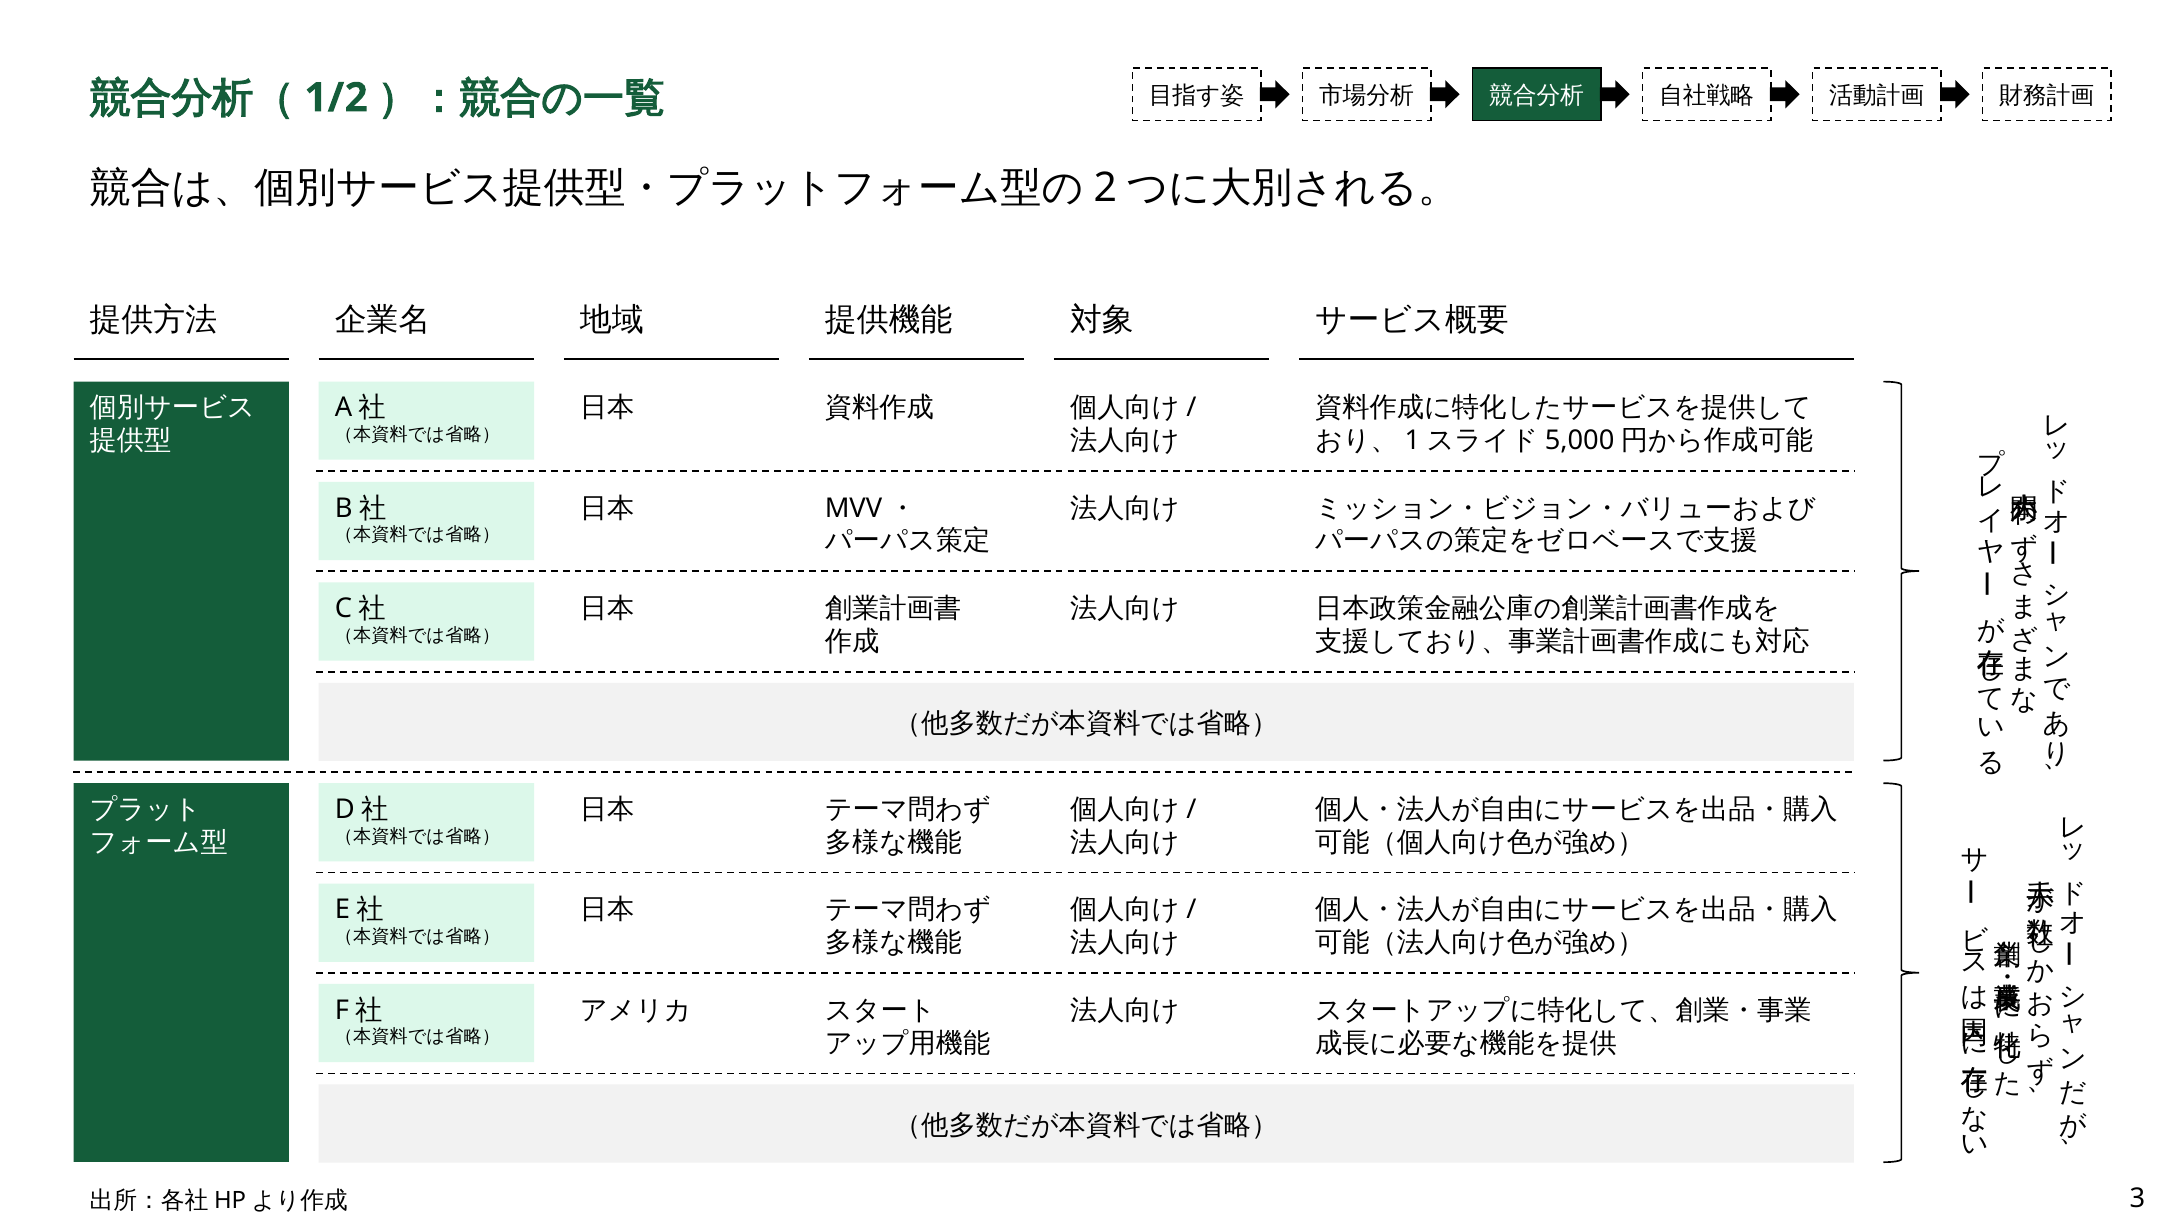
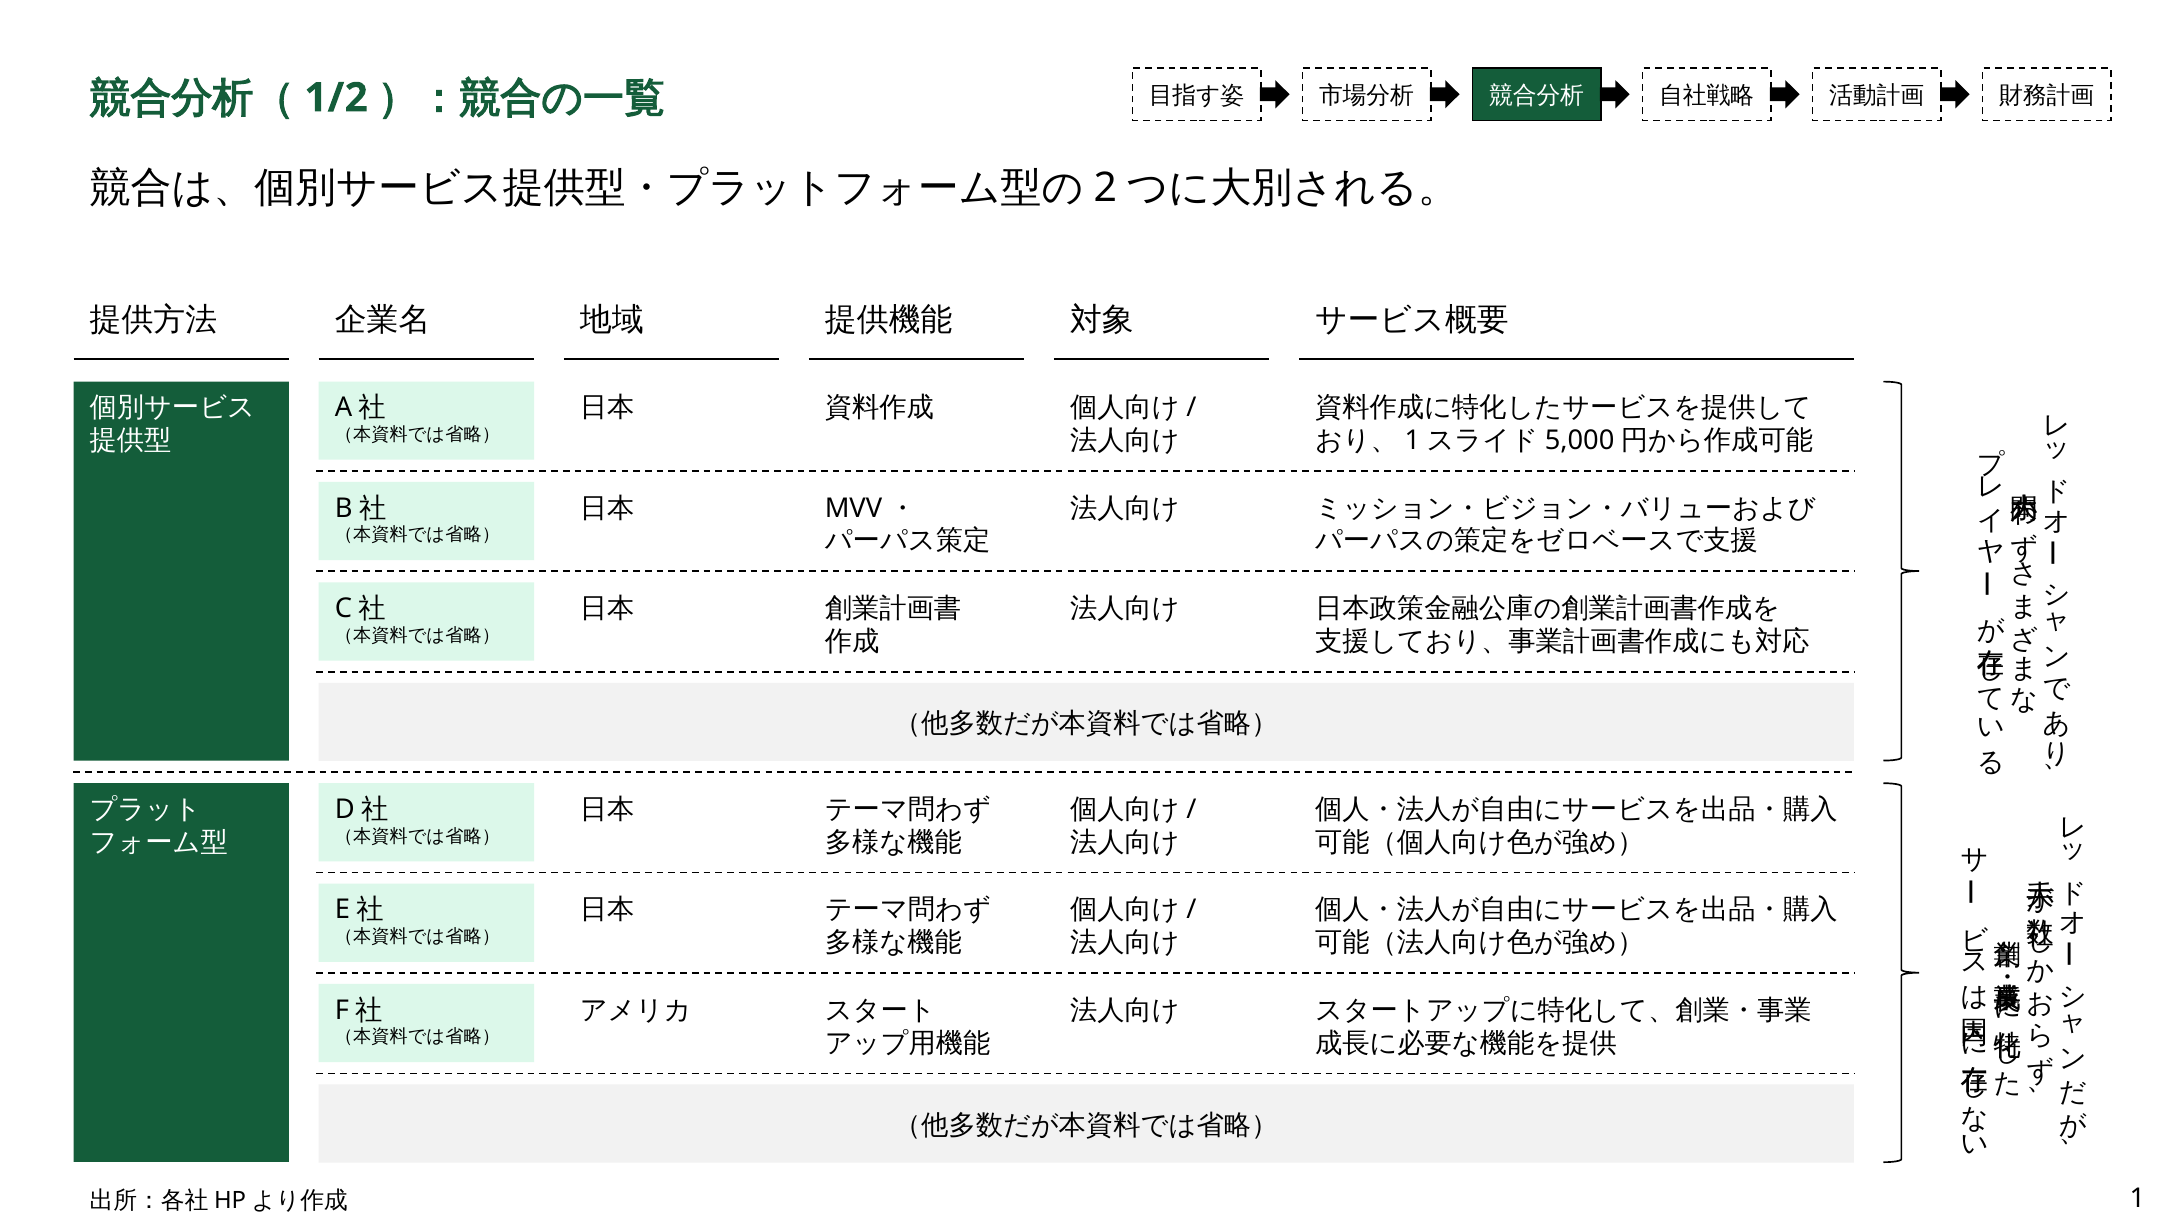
3: 3 -> 1
